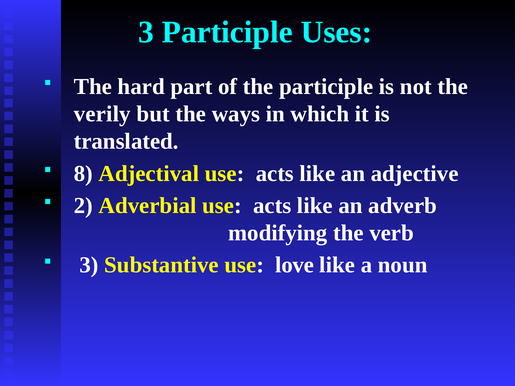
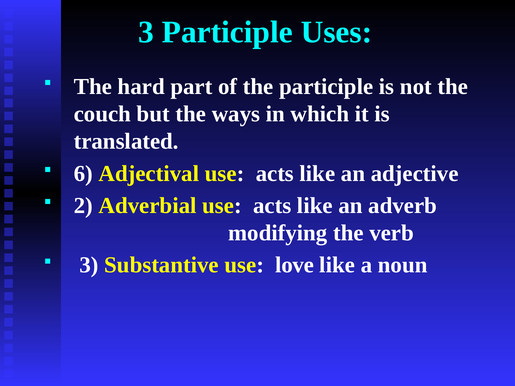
verily: verily -> couch
8: 8 -> 6
